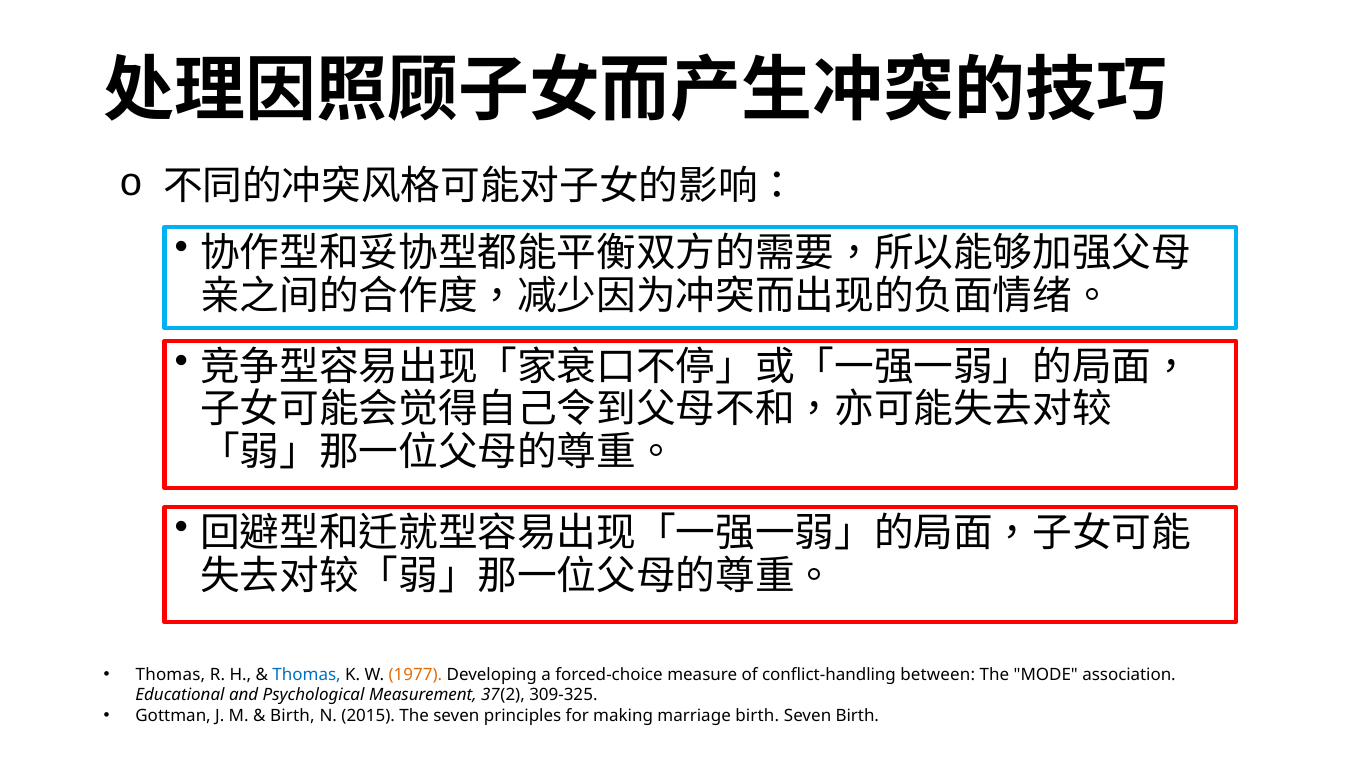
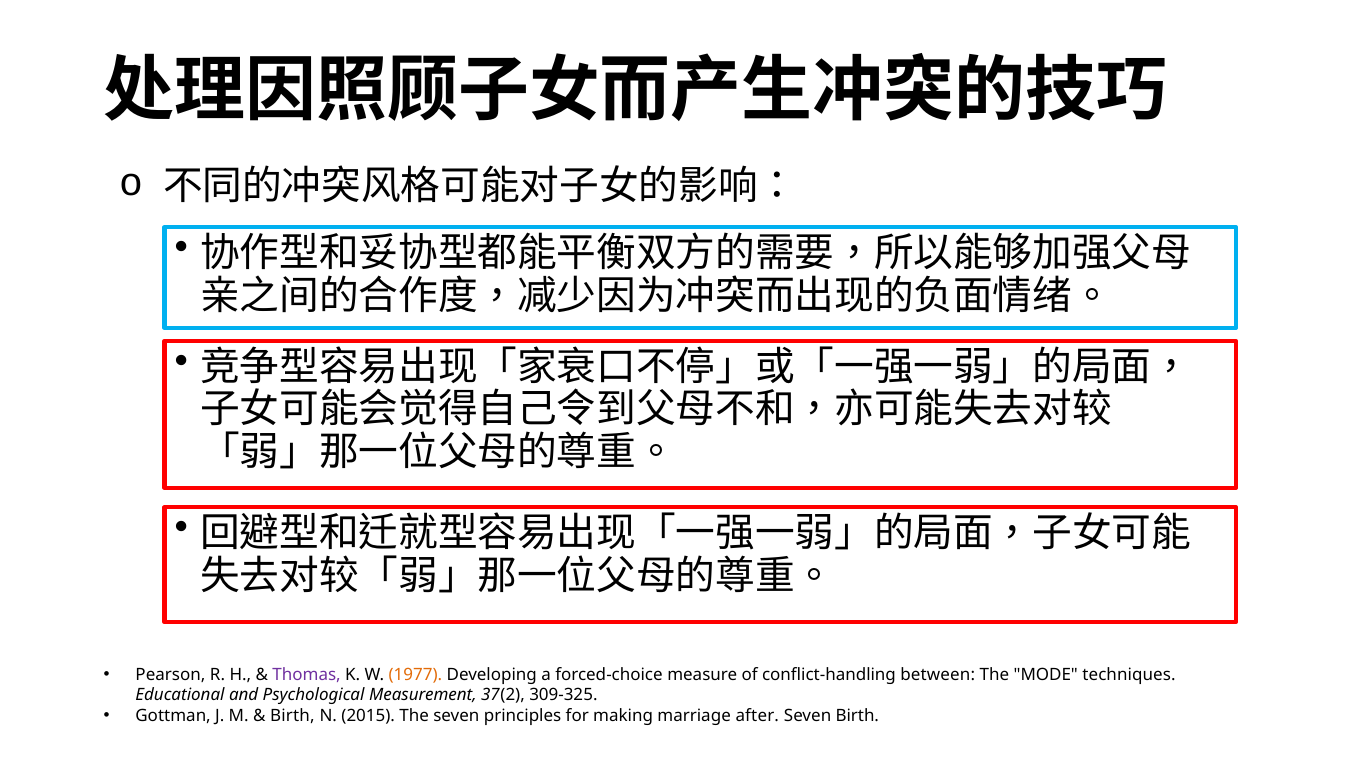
Thomas at (170, 675): Thomas -> Pearson
Thomas at (307, 675) colour: blue -> purple
association: association -> techniques
marriage birth: birth -> after
